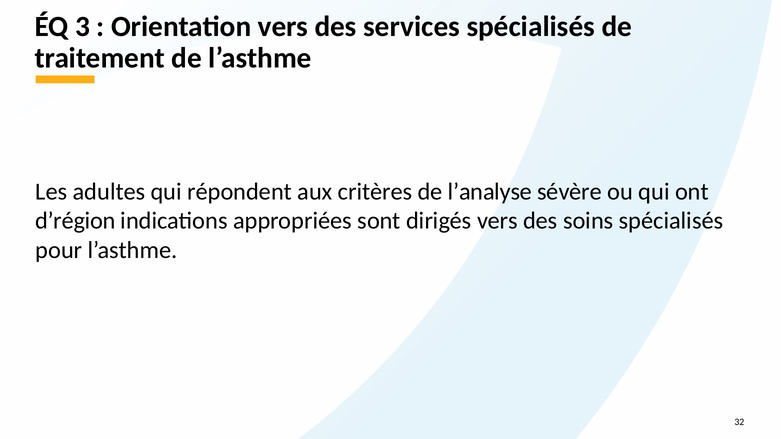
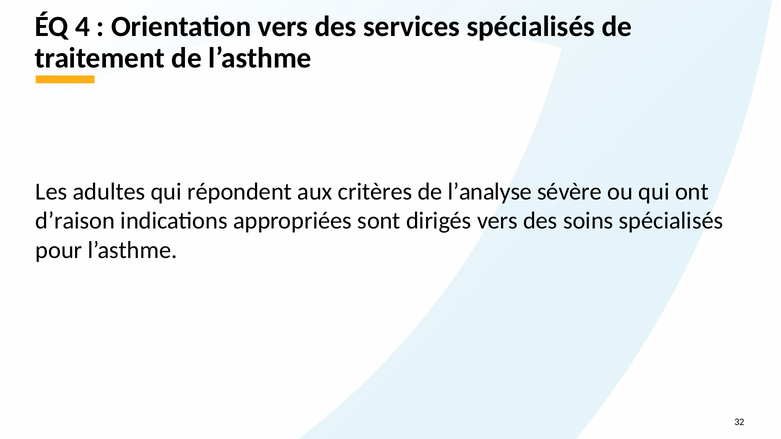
3: 3 -> 4
d’région: d’région -> d’raison
